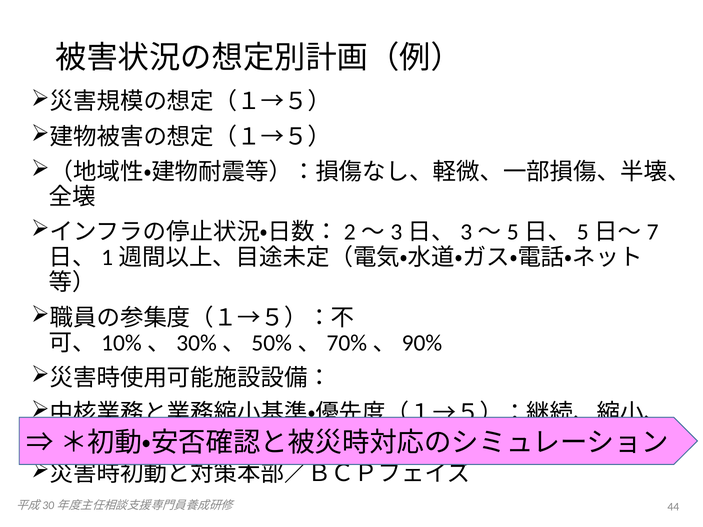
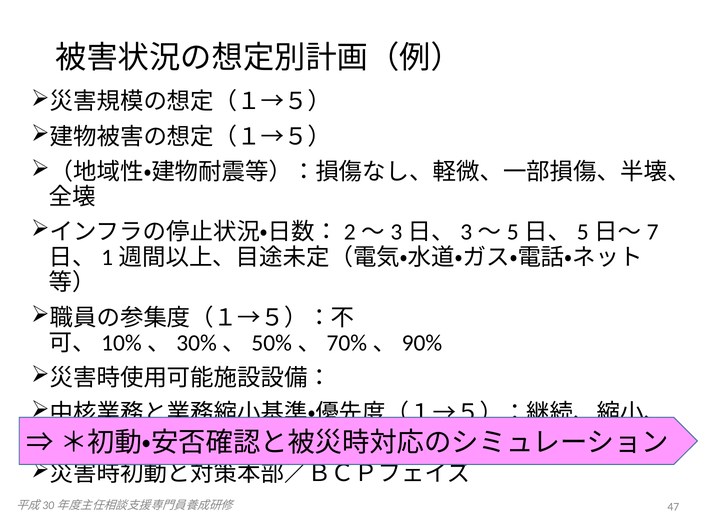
44: 44 -> 47
